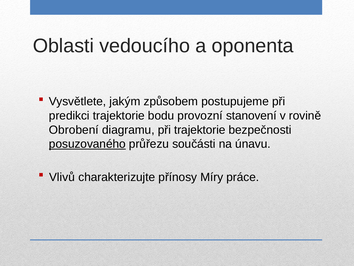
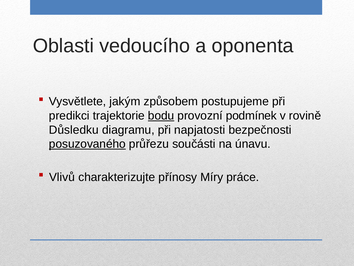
bodu underline: none -> present
stanovení: stanovení -> podmínek
Obrobení: Obrobení -> Důsledku
při trajektorie: trajektorie -> napjatosti
